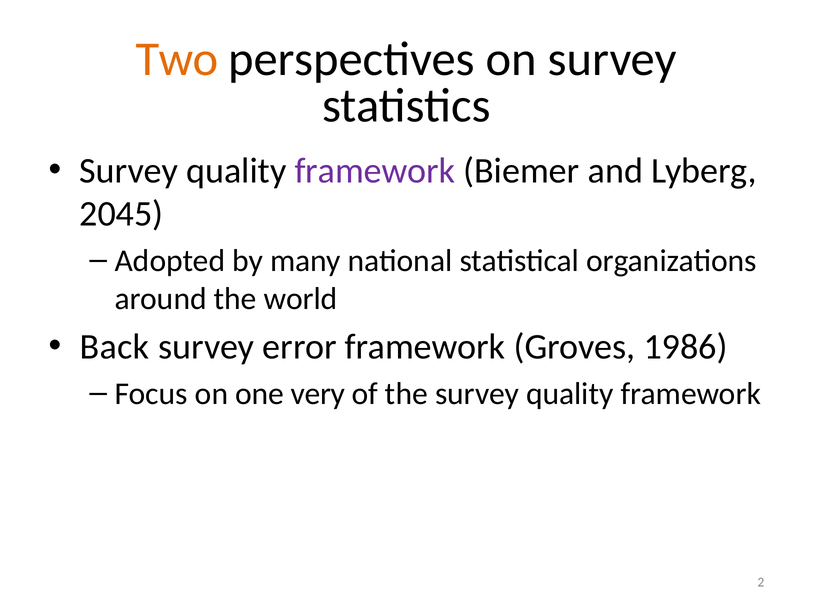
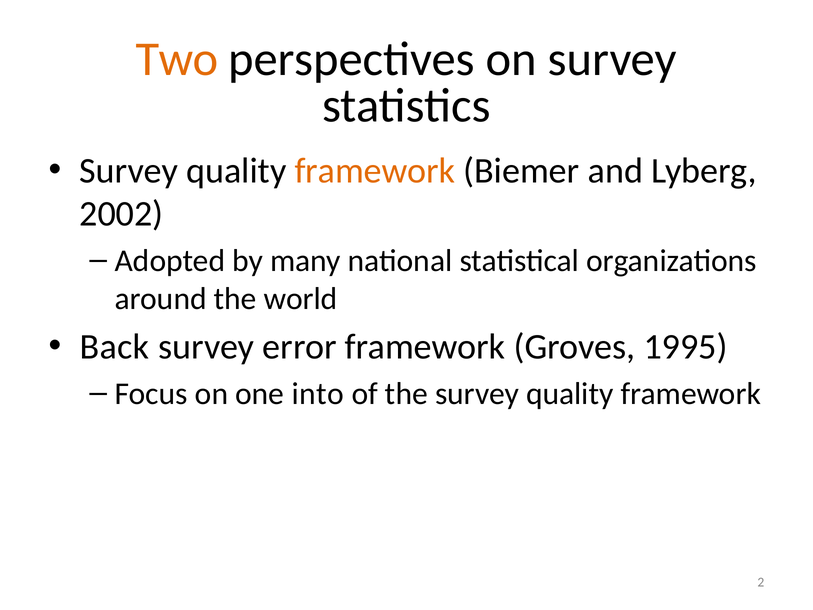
framework at (375, 171) colour: purple -> orange
2045: 2045 -> 2002
1986: 1986 -> 1995
very: very -> into
